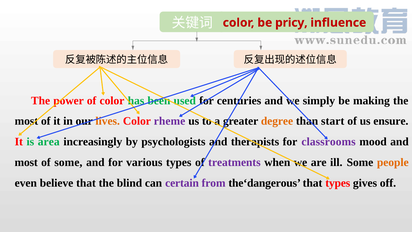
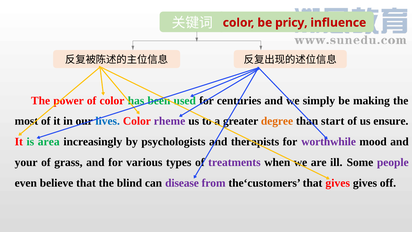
lives colour: orange -> blue
classrooms: classrooms -> worthwhile
most at (26, 162): most -> your
of some: some -> grass
people colour: orange -> purple
certain: certain -> disease
the‘dangerous: the‘dangerous -> the‘customers
that types: types -> gives
